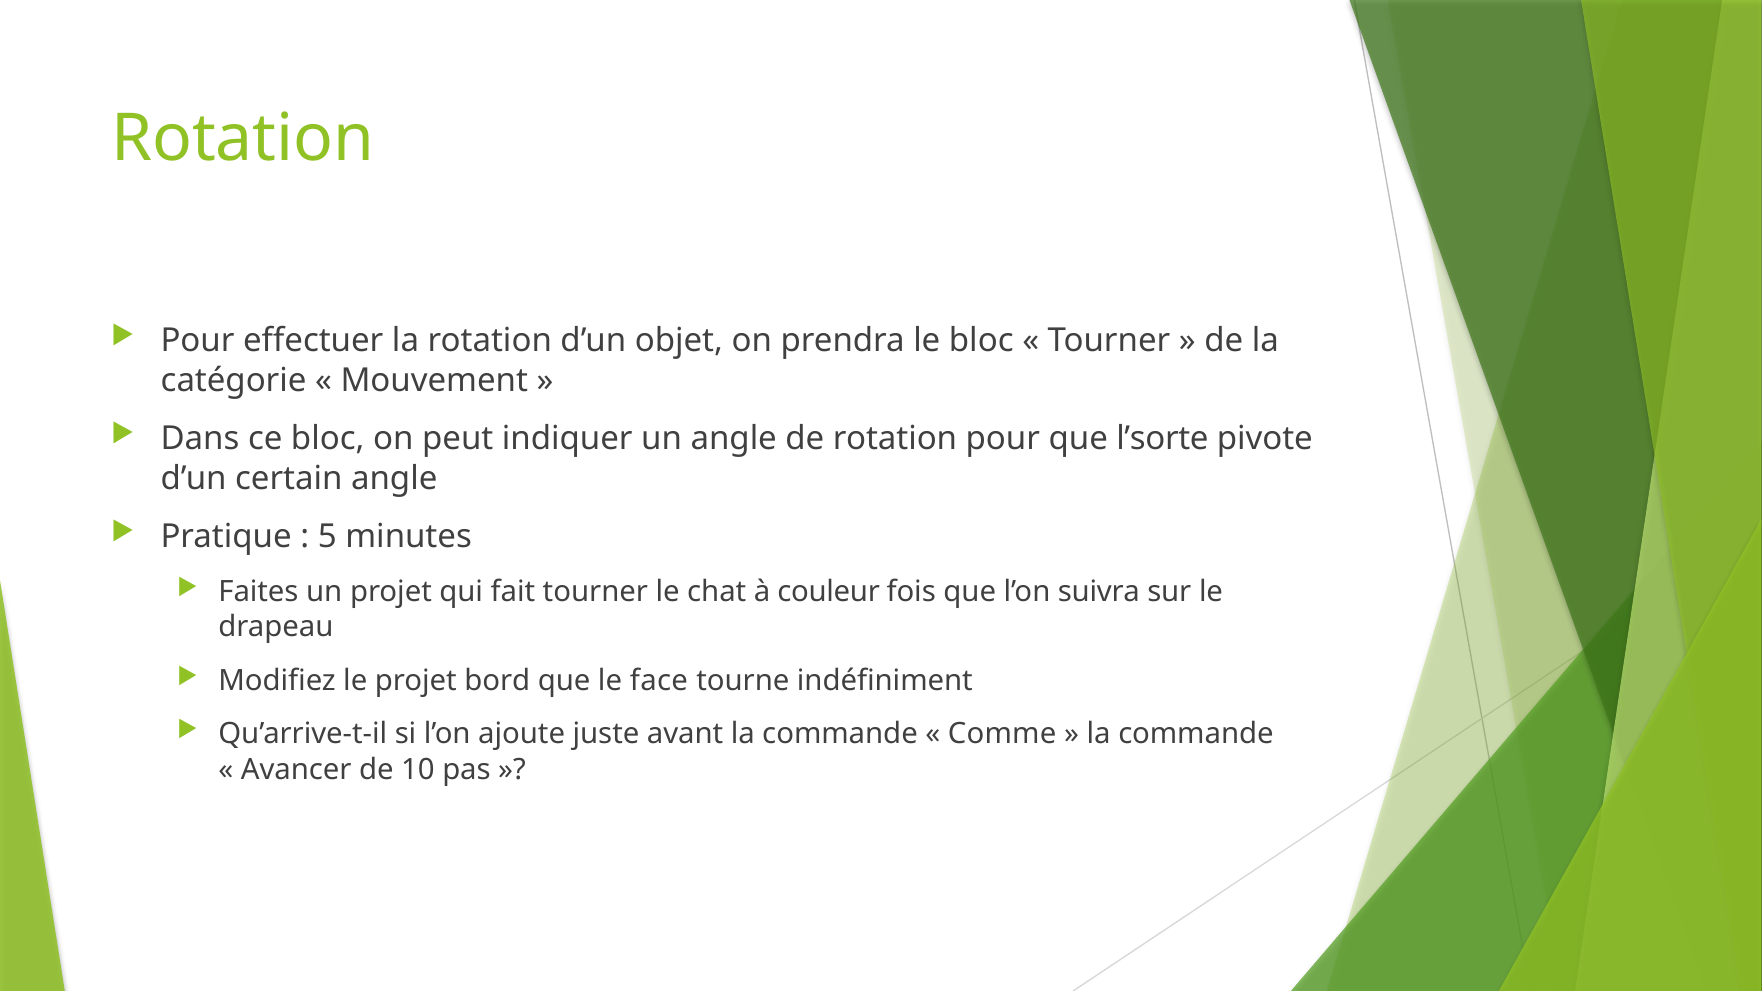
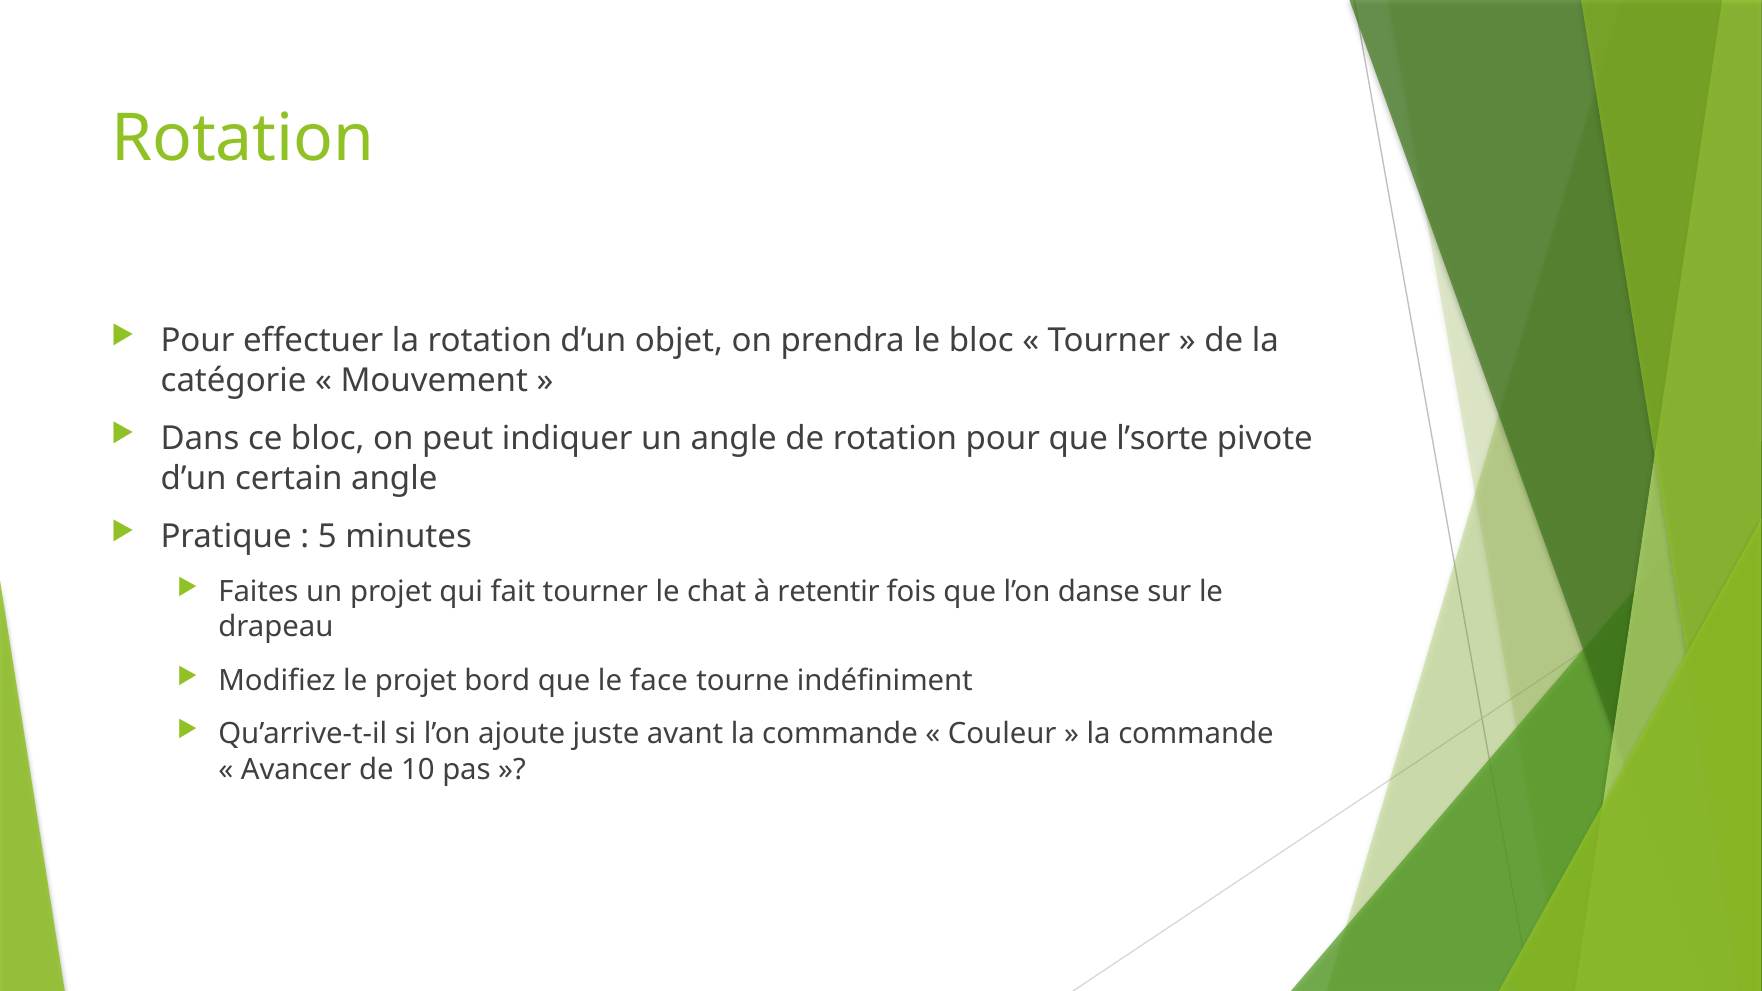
couleur: couleur -> retentir
suivra: suivra -> danse
Comme: Comme -> Couleur
